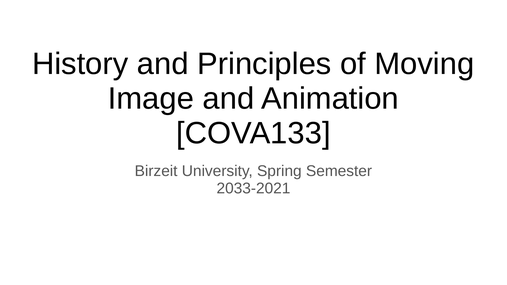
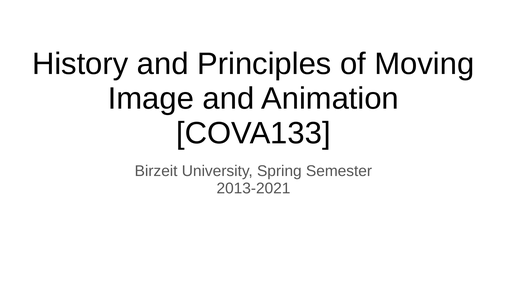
2033-2021: 2033-2021 -> 2013-2021
